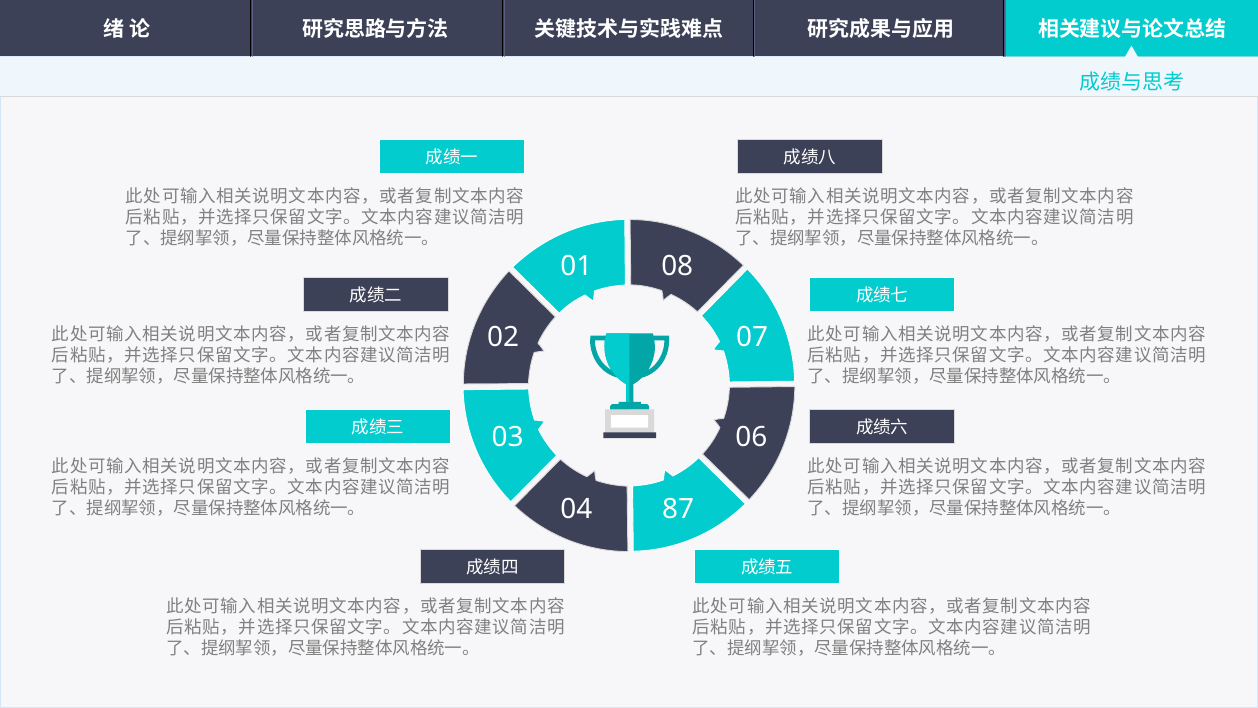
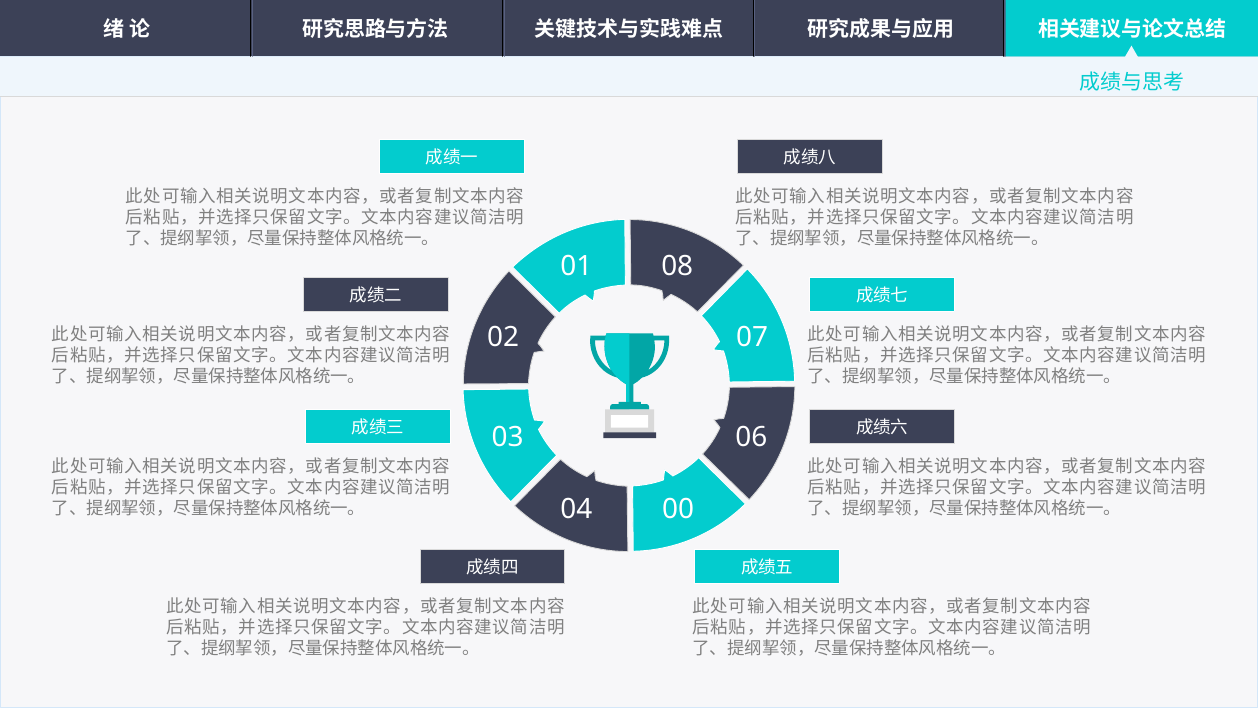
87: 87 -> 00
